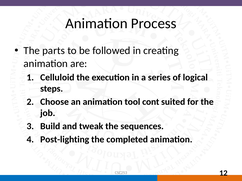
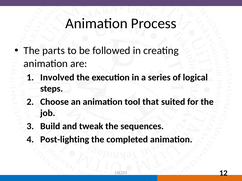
Celluloid: Celluloid -> Involved
cont: cont -> that
